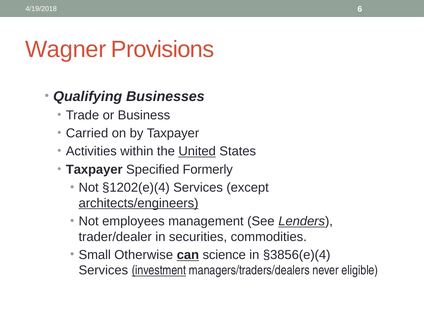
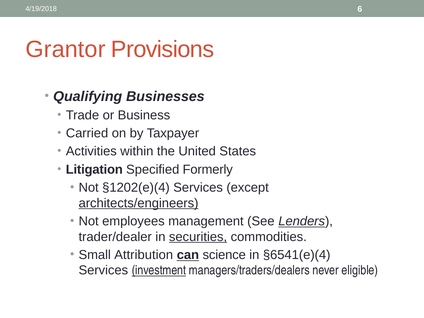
Wagner: Wagner -> Grantor
United underline: present -> none
Taxpayer at (94, 169): Taxpayer -> Litigation
securities underline: none -> present
Otherwise: Otherwise -> Attribution
§3856(e)(4: §3856(e)(4 -> §6541(e)(4
